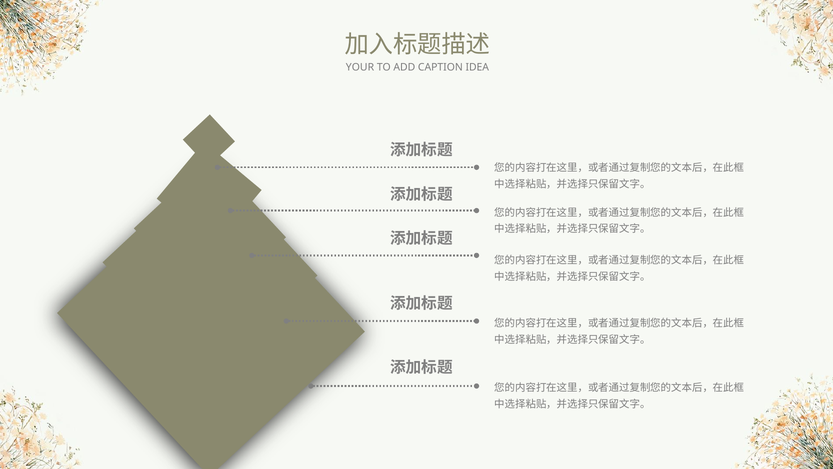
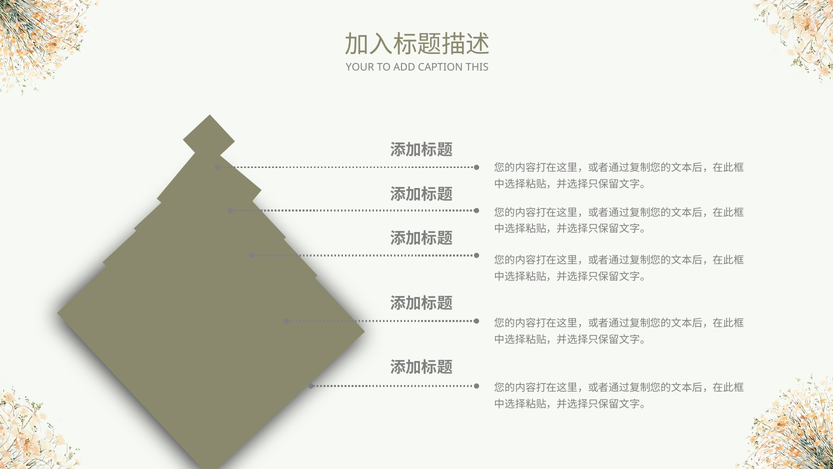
IDEA: IDEA -> THIS
